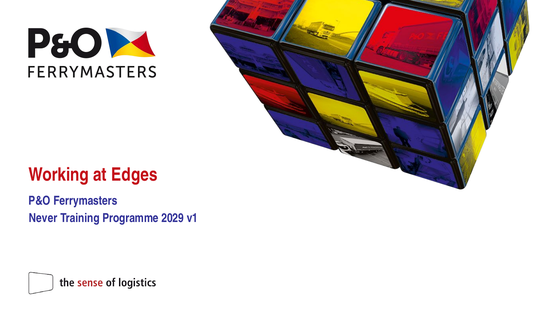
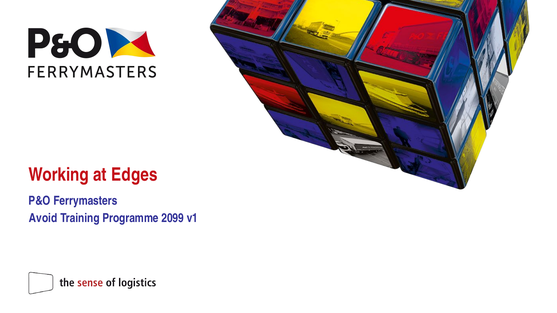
Never: Never -> Avoid
2029: 2029 -> 2099
